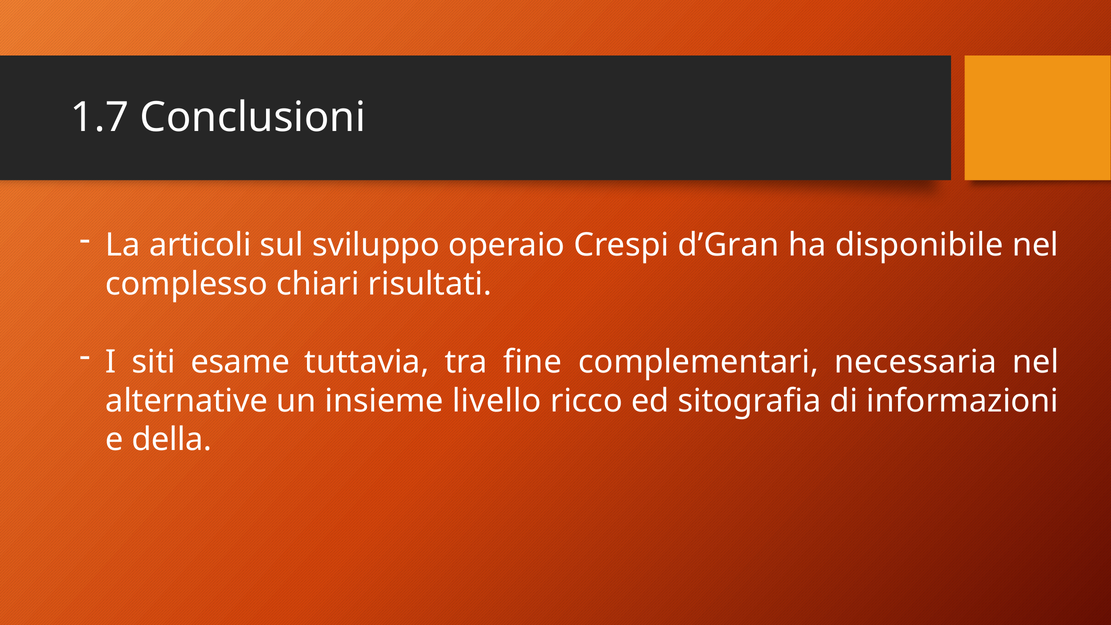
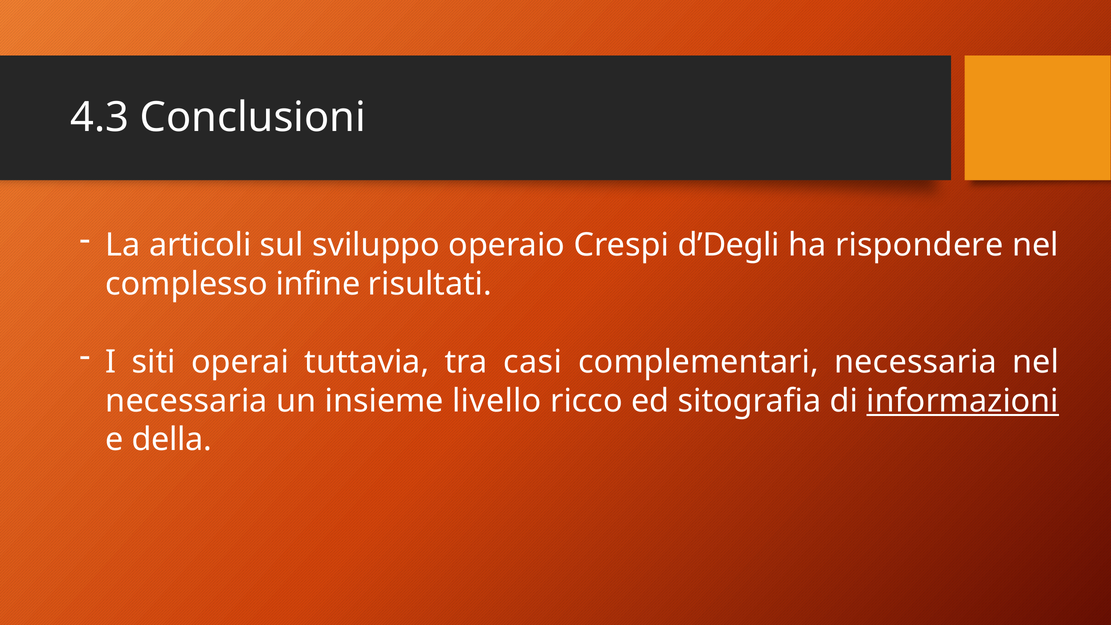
1.7: 1.7 -> 4.3
d’Gran: d’Gran -> d’Degli
disponibile: disponibile -> rispondere
chiari: chiari -> infine
esame: esame -> operai
fine: fine -> casi
alternative at (187, 401): alternative -> necessaria
informazioni underline: none -> present
